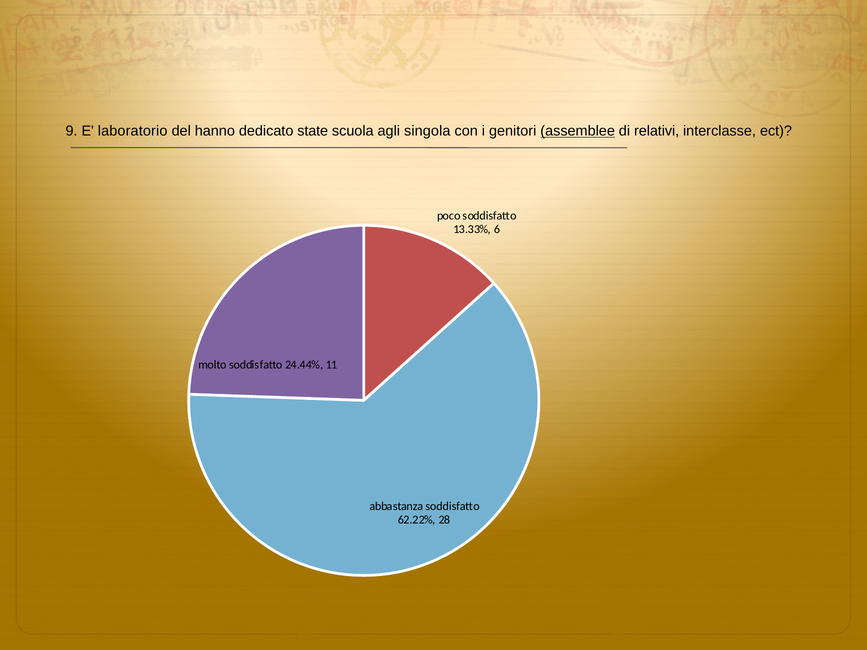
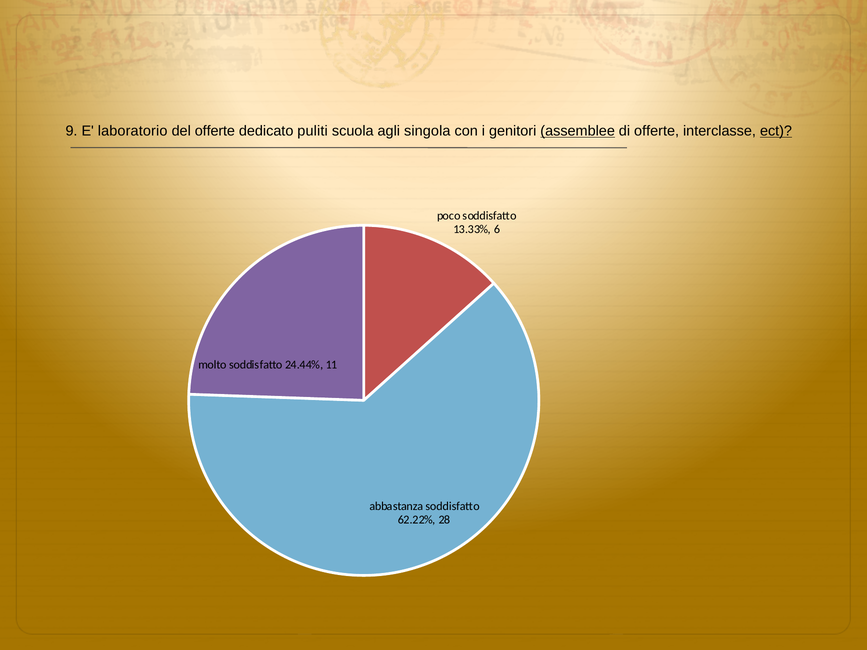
del hanno: hanno -> offerte
state: state -> puliti
di relativi: relativi -> offerte
ect underline: none -> present
